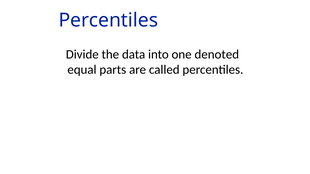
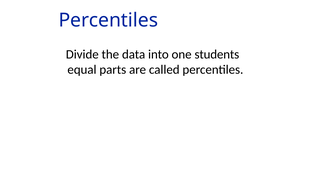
denoted: denoted -> students
